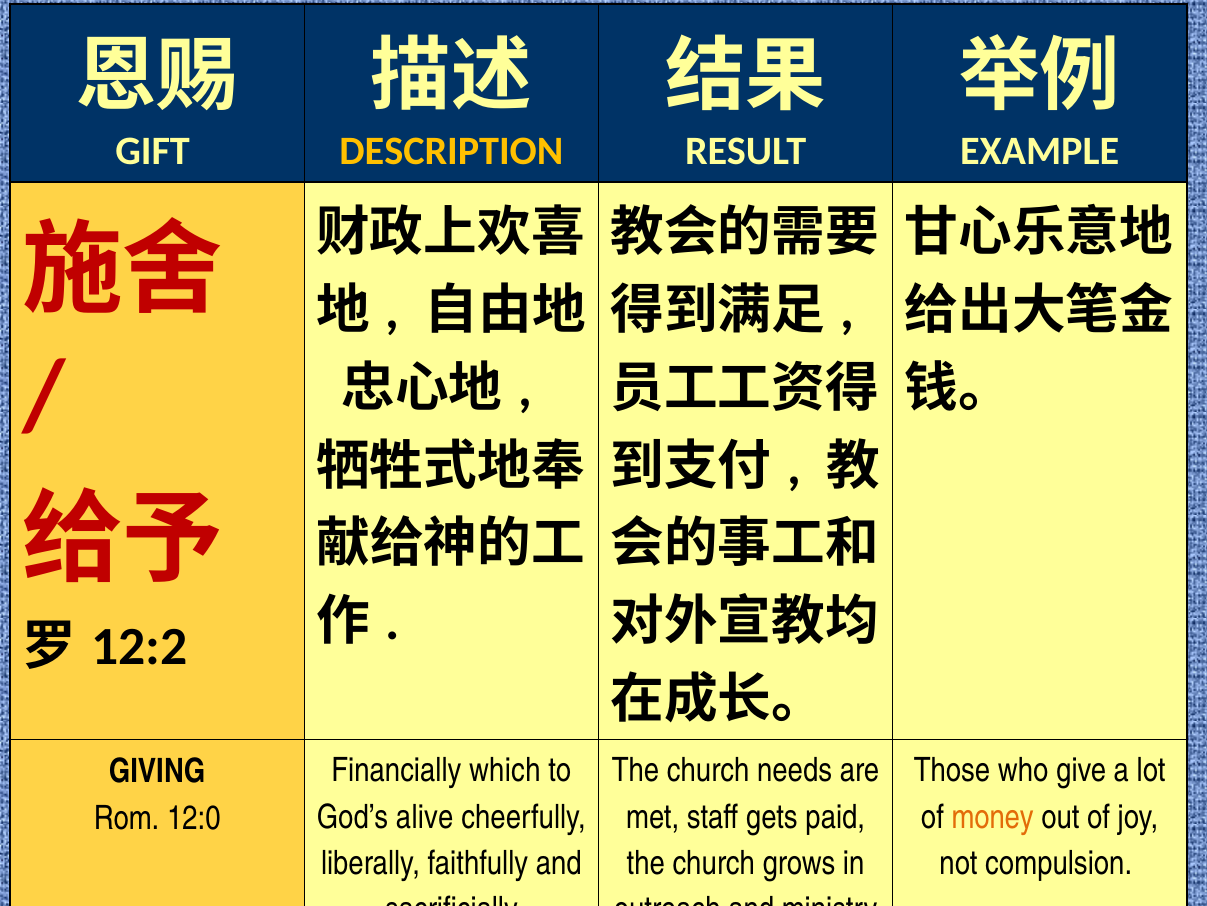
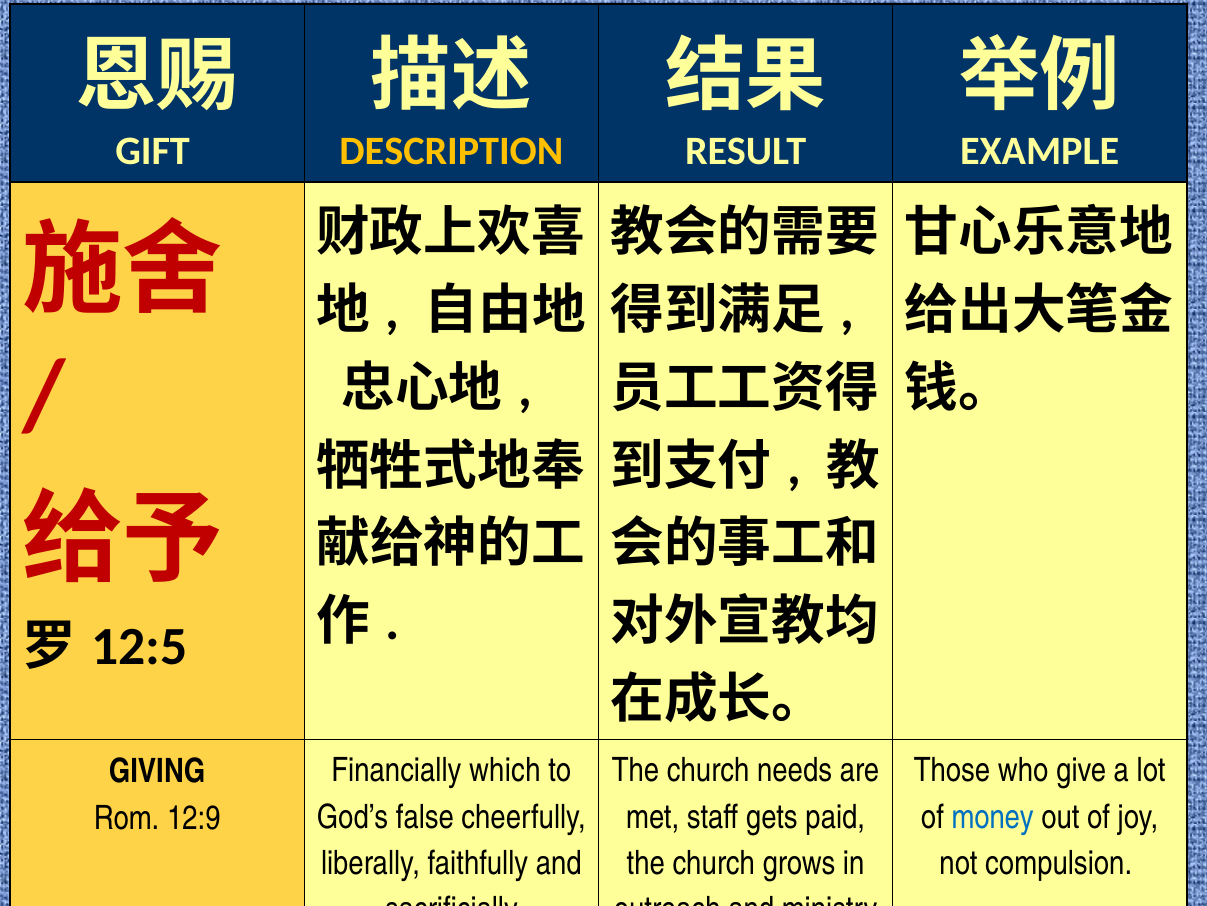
12:2: 12:2 -> 12:5
alive: alive -> false
money colour: orange -> blue
12:0: 12:0 -> 12:9
